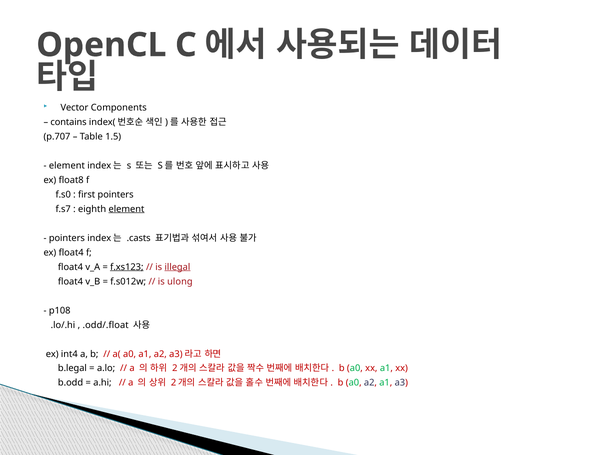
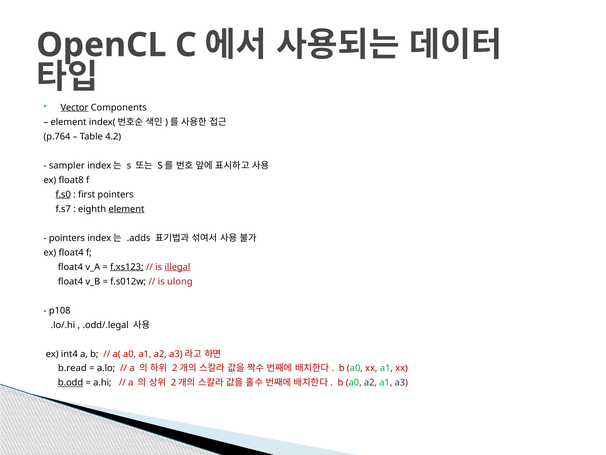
Vector underline: none -> present
contains at (69, 122): contains -> element
p.707: p.707 -> p.764
1.5: 1.5 -> 4.2
element at (67, 165): element -> sampler
f.s0 underline: none -> present
.casts: .casts -> .adds
.odd/.float: .odd/.float -> .odd/.legal
b.legal: b.legal -> b.read
b.odd underline: none -> present
